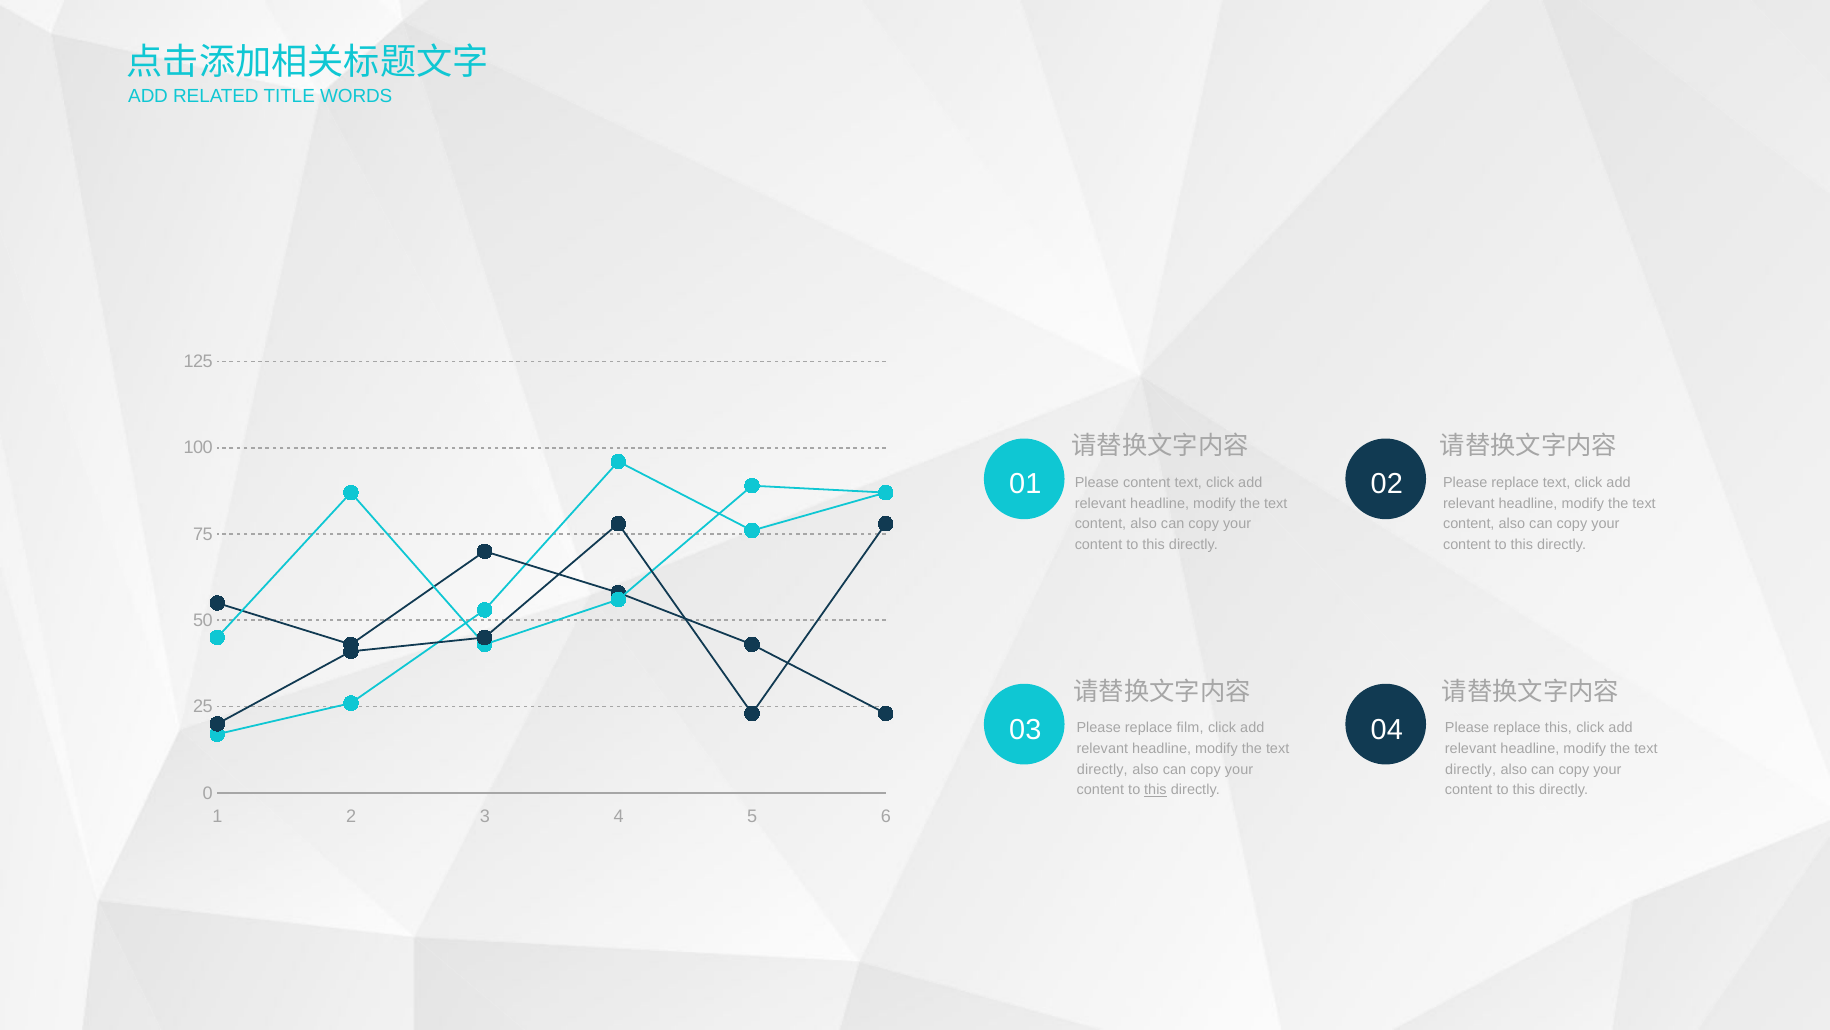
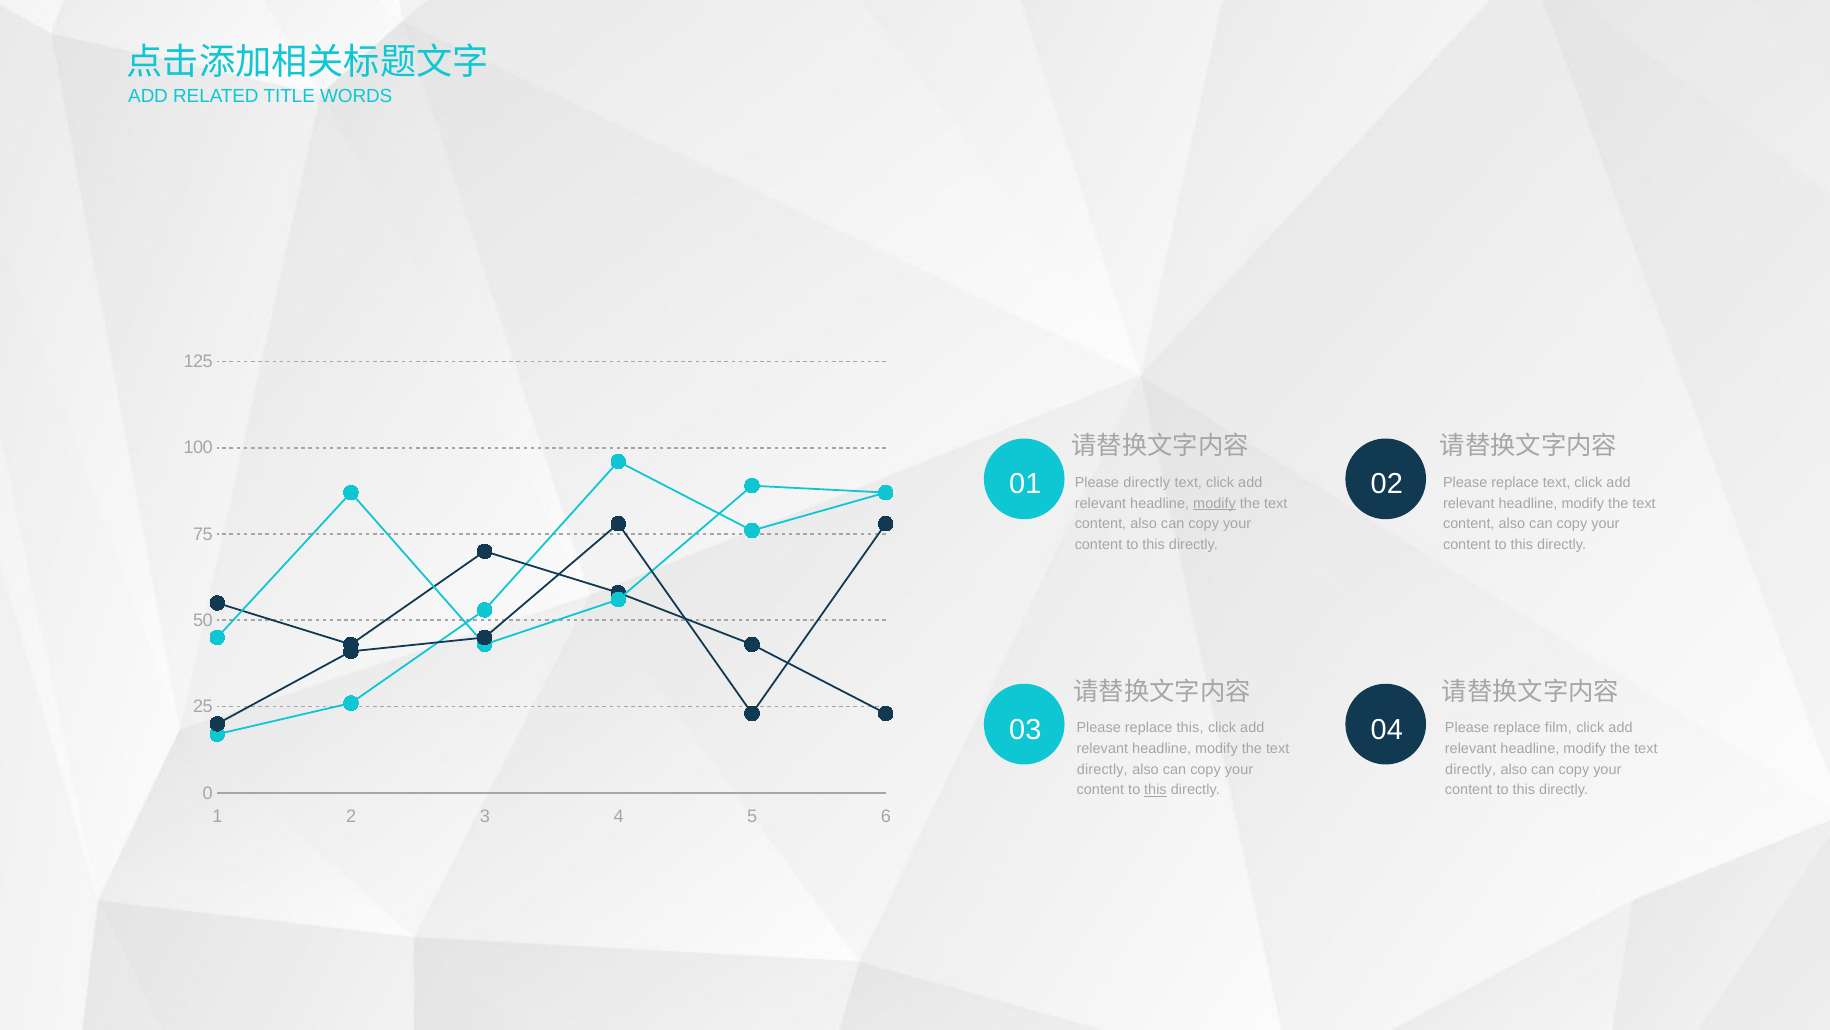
Please content: content -> directly
modify at (1215, 503) underline: none -> present
replace film: film -> this
replace this: this -> film
